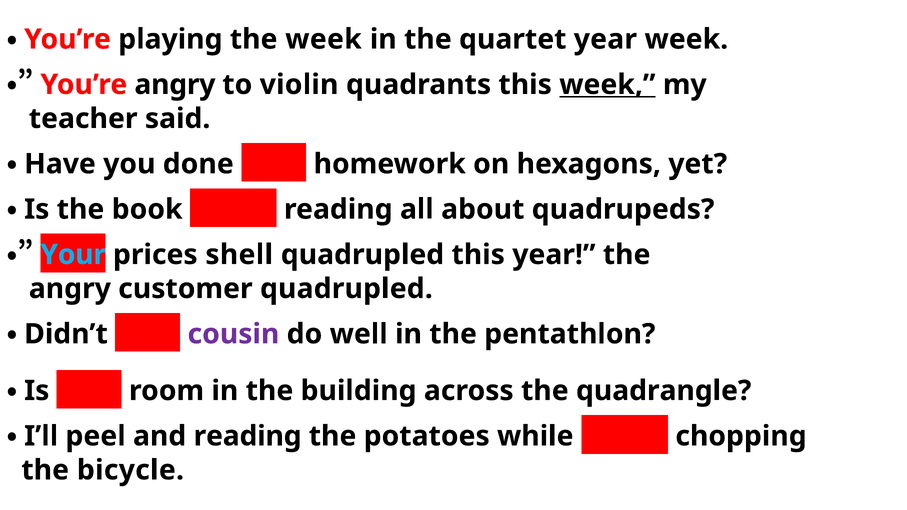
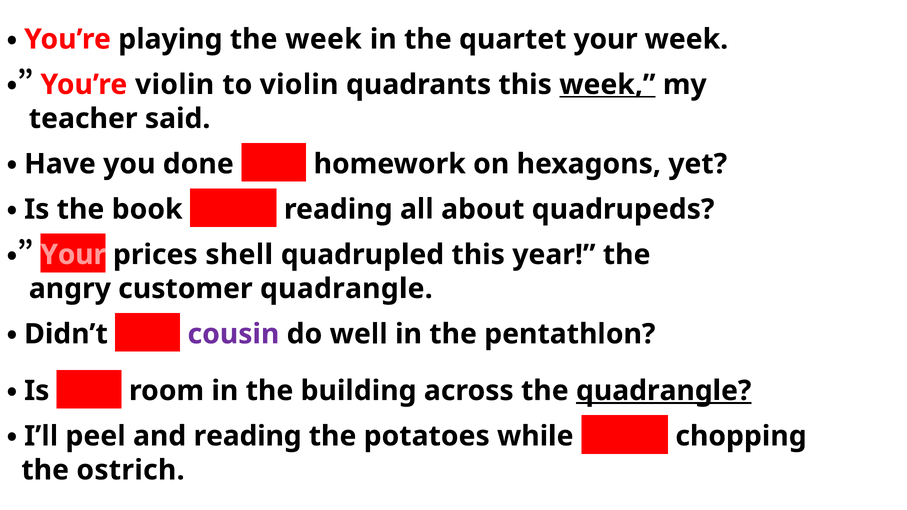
quartet year: year -> your
You’re angry: angry -> violin
Your at (73, 255) colour: light blue -> pink
customer quadrupled: quadrupled -> quadrangle
quadrangle at (664, 391) underline: none -> present
bicycle: bicycle -> ostrich
